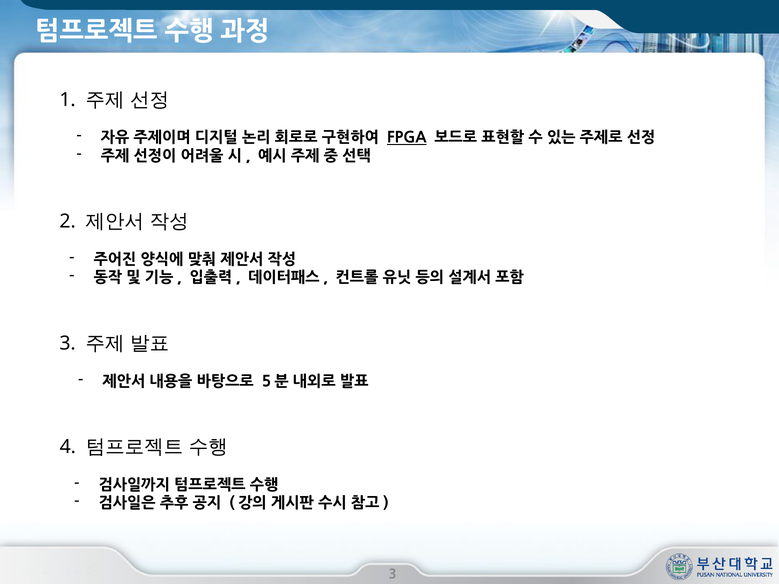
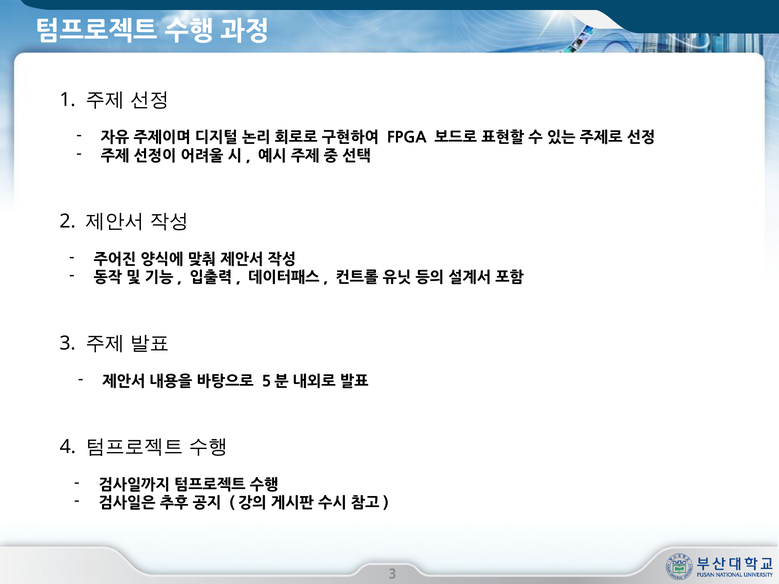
FPGA underline: present -> none
